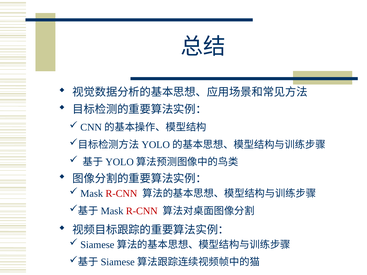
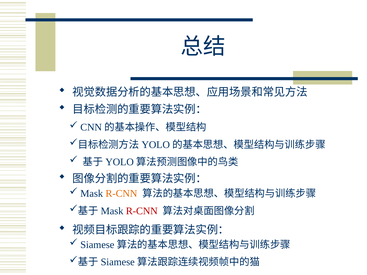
R-CNN at (121, 194) colour: red -> orange
